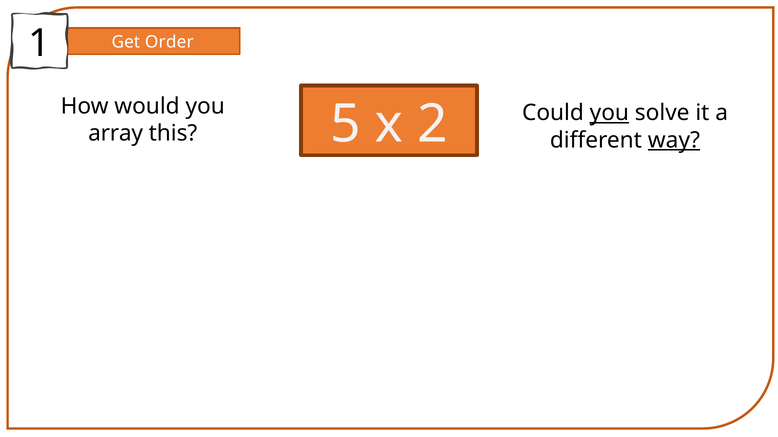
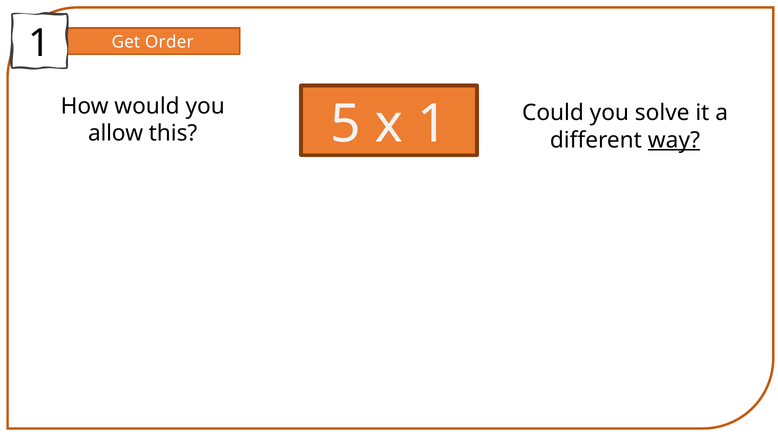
you at (609, 113) underline: present -> none
x 2: 2 -> 1
array: array -> allow
